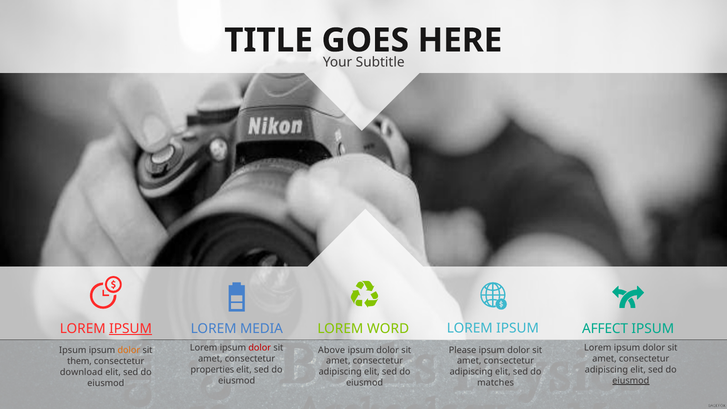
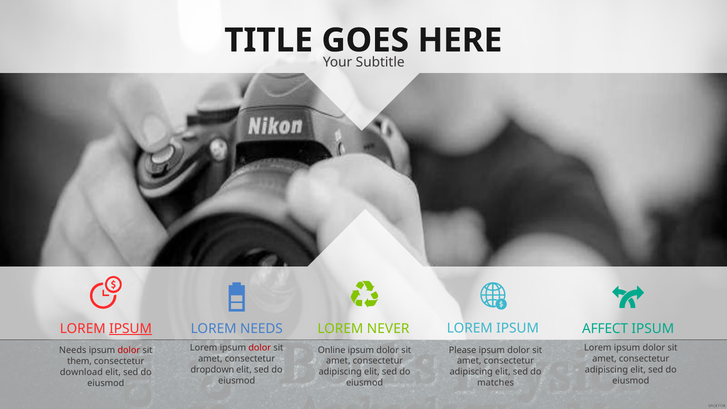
LOREM MEDIA: MEDIA -> NEEDS
WORD: WORD -> NEVER
Above: Above -> Online
Ipsum at (73, 350): Ipsum -> Needs
dolor at (129, 350) colour: orange -> red
properties: properties -> dropdown
eiusmod at (631, 381) underline: present -> none
